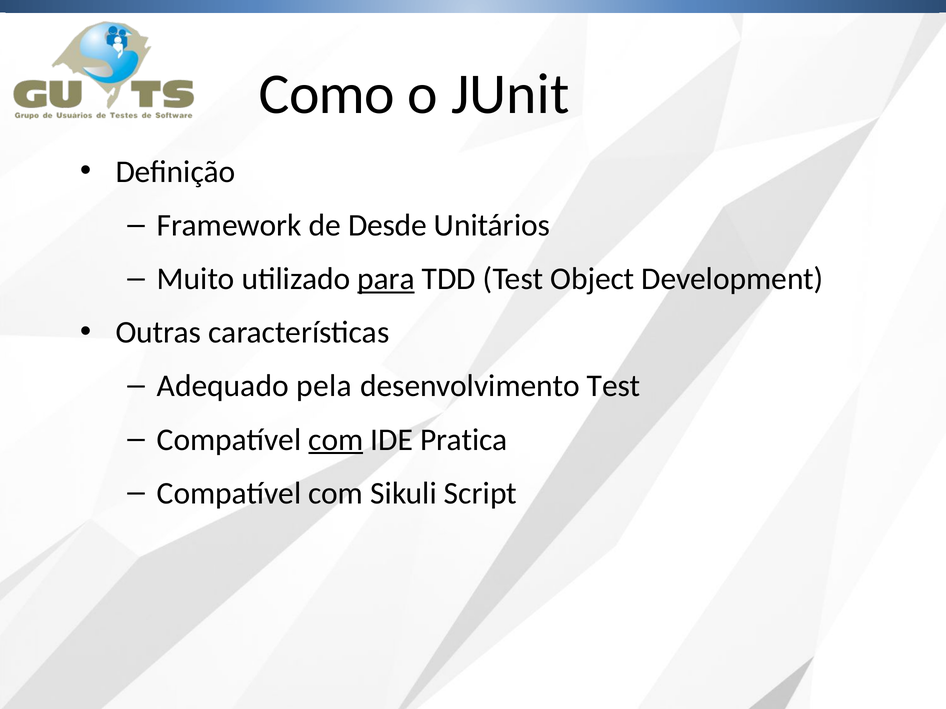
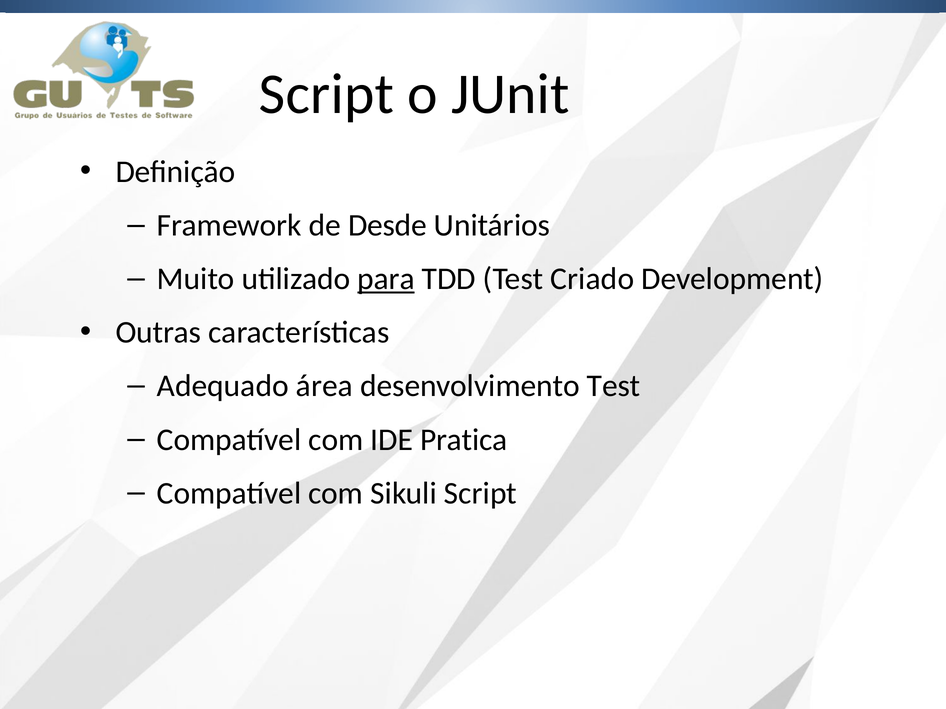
Como at (327, 94): Como -> Script
Object: Object -> Criado
pela: pela -> área
com at (336, 440) underline: present -> none
